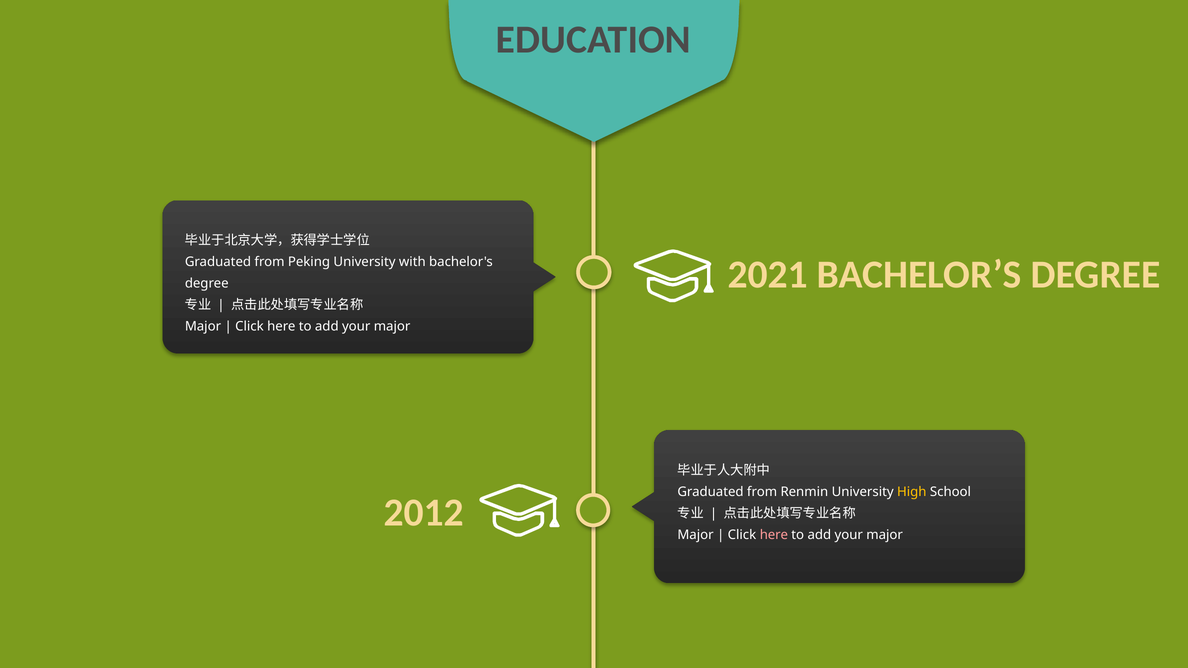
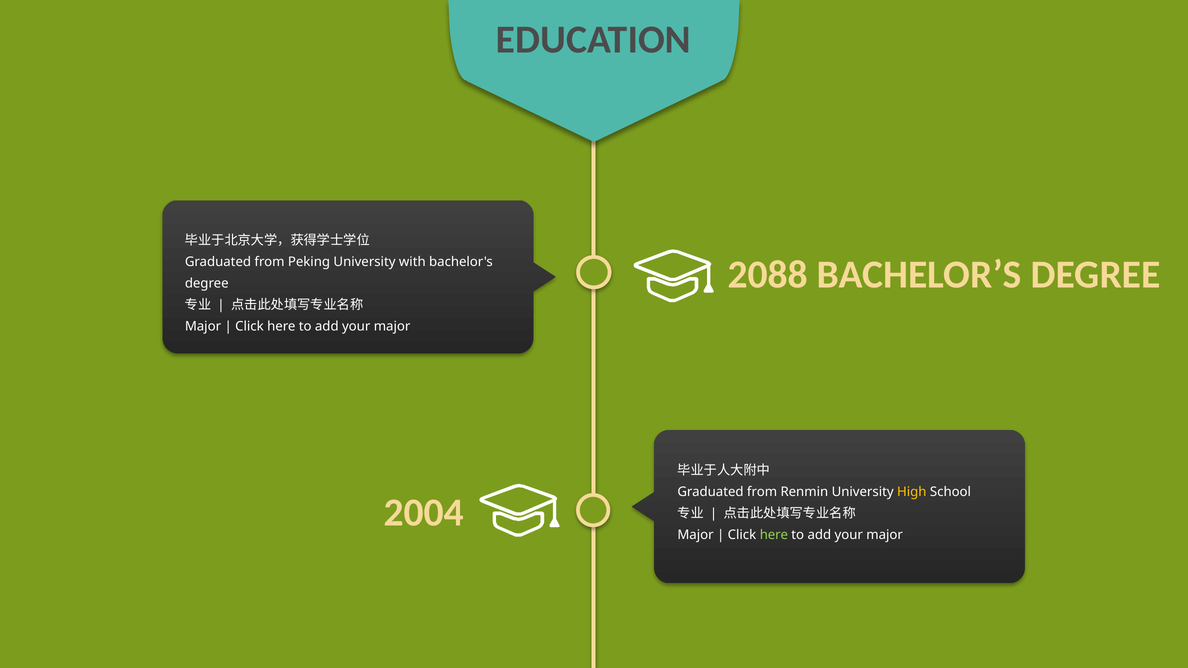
2021: 2021 -> 2088
2012: 2012 -> 2004
here at (774, 535) colour: pink -> light green
